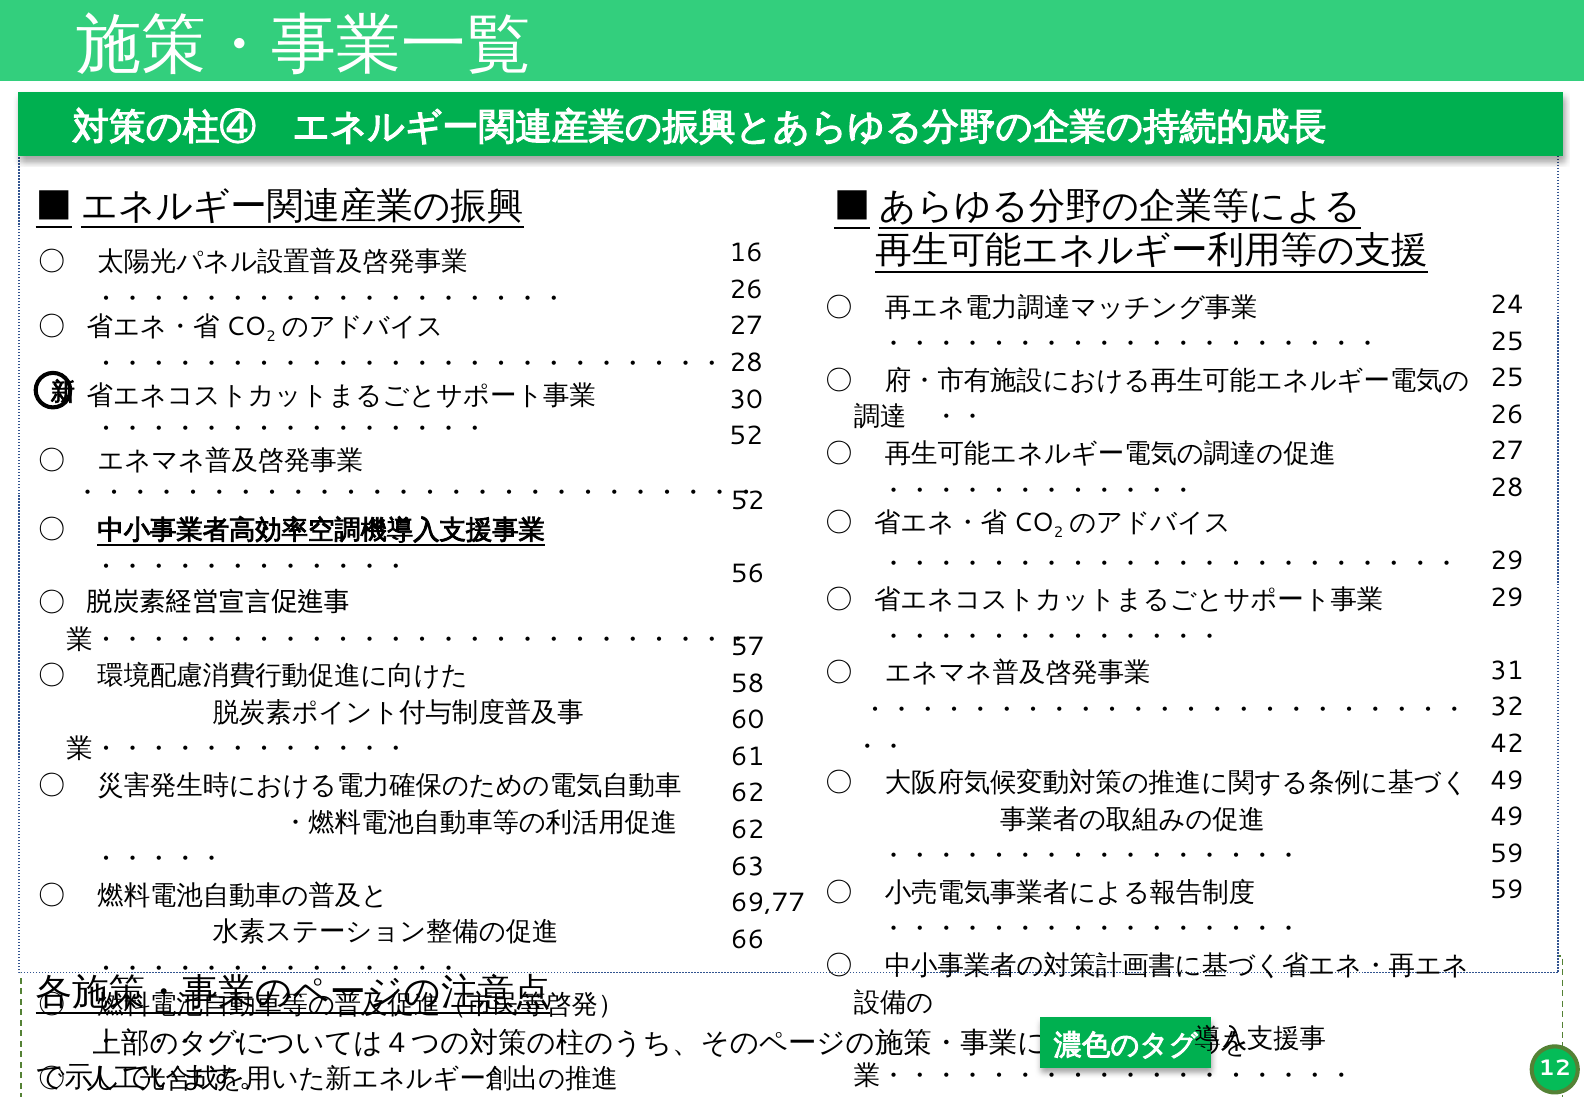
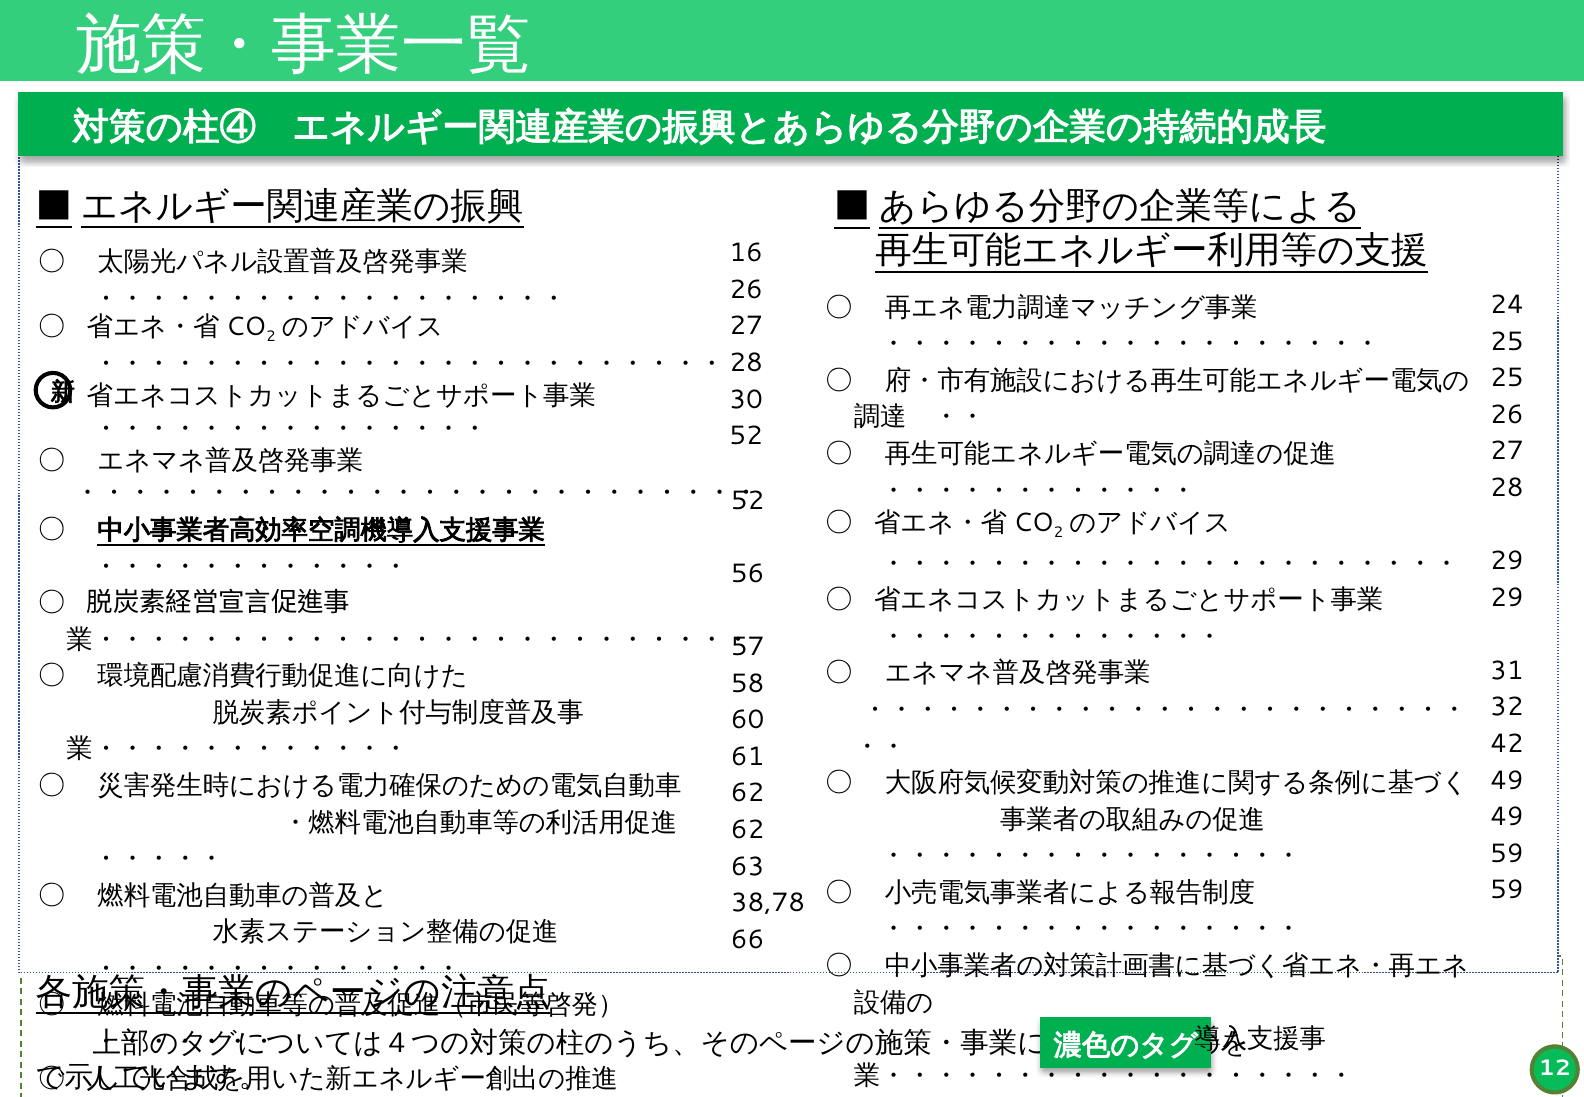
69,77: 69,77 -> 38,78
